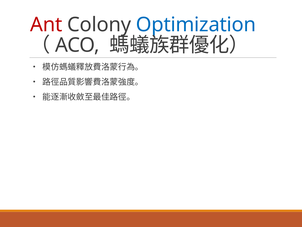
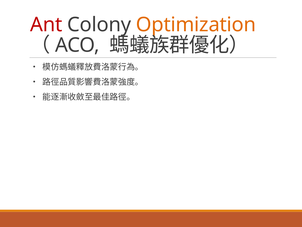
Optimization colour: blue -> orange
